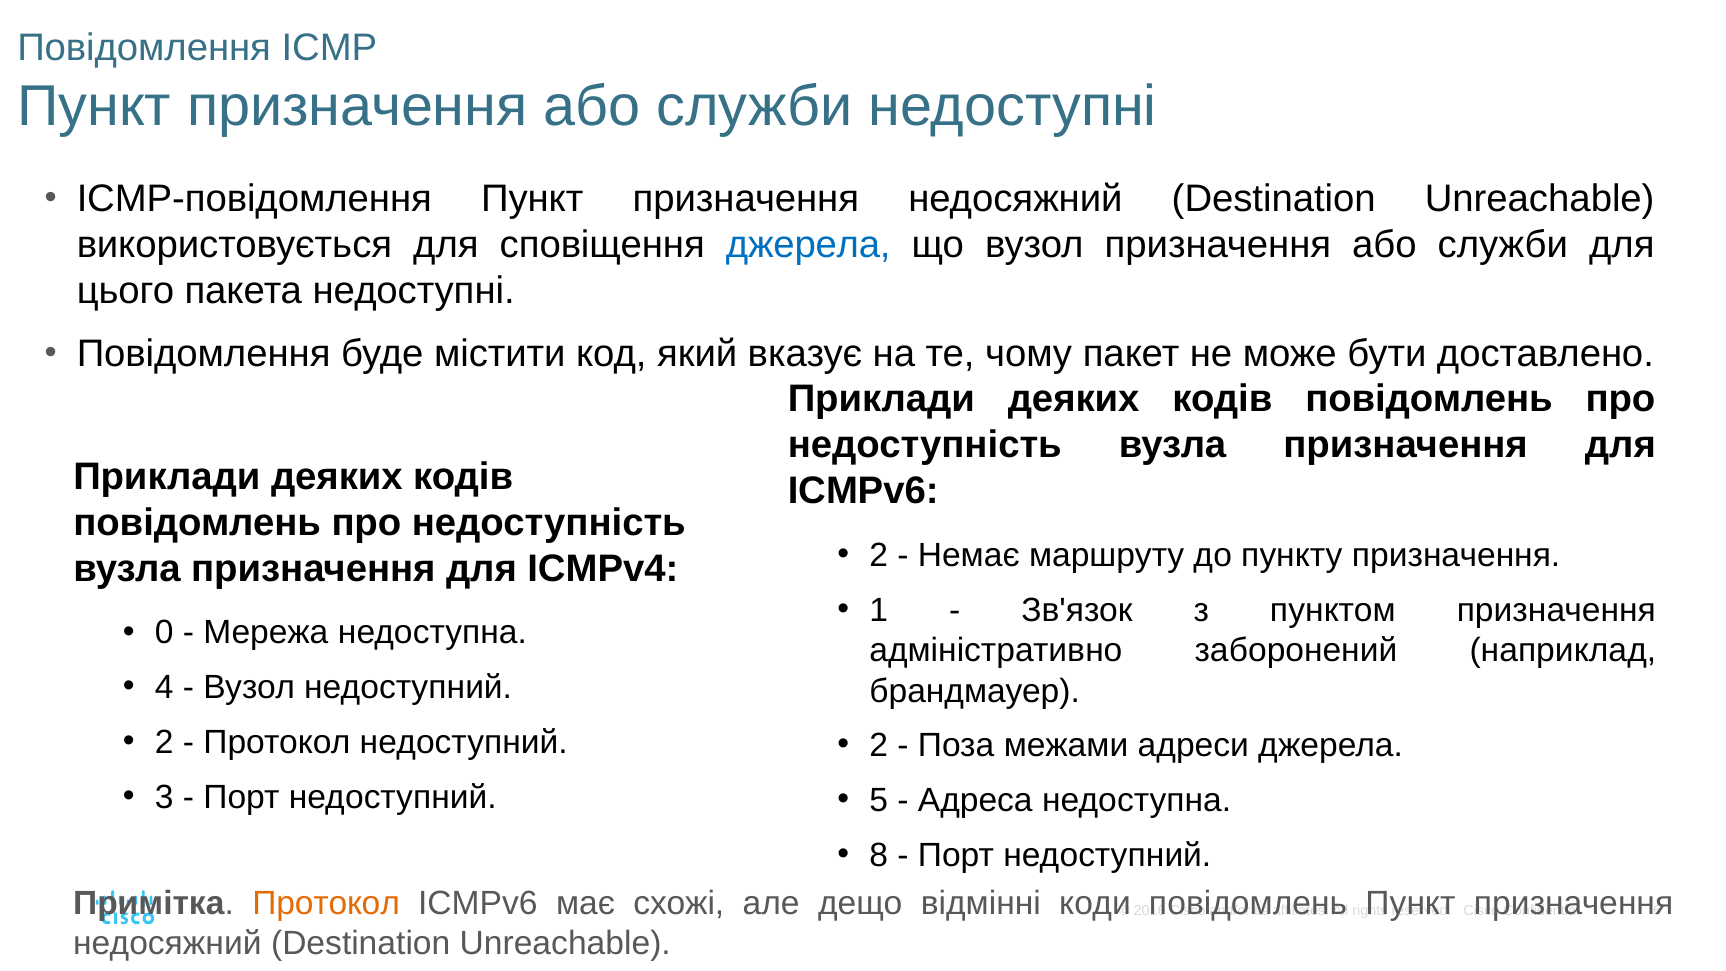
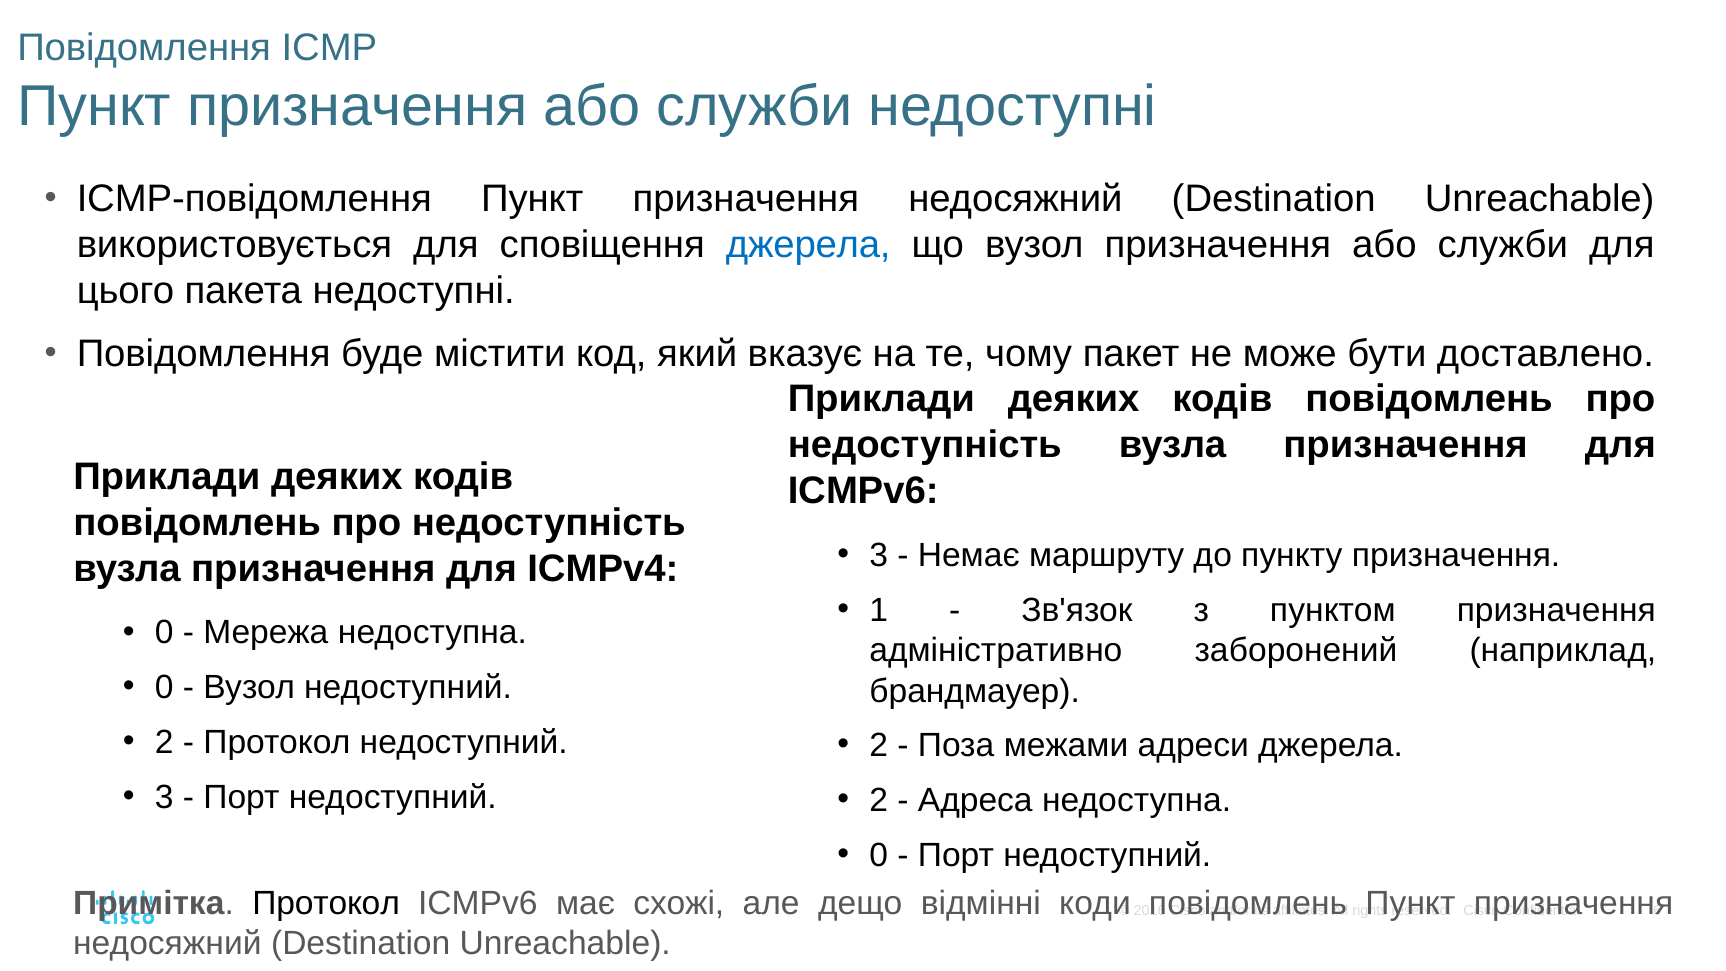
2 at (879, 556): 2 -> 3
4 at (164, 687): 4 -> 0
5 at (879, 800): 5 -> 2
8 at (879, 855): 8 -> 0
Протокол at (326, 903) colour: orange -> black
